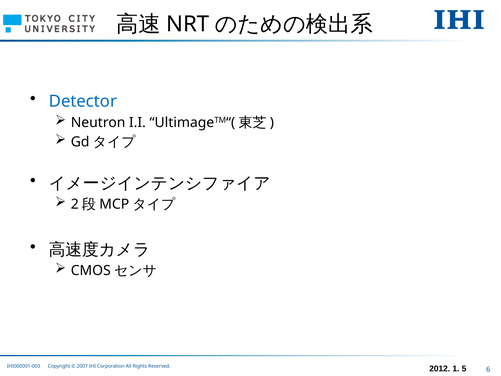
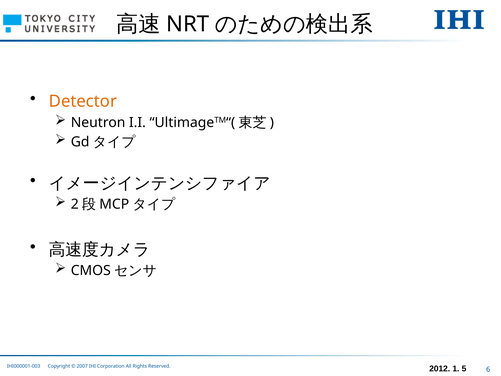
Detector colour: blue -> orange
